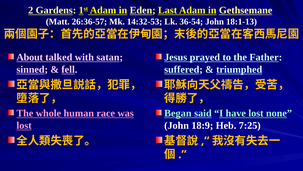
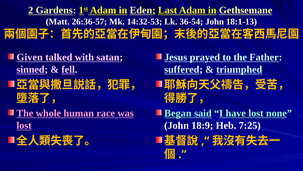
About: About -> Given
